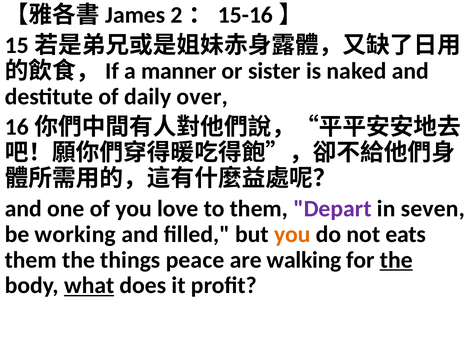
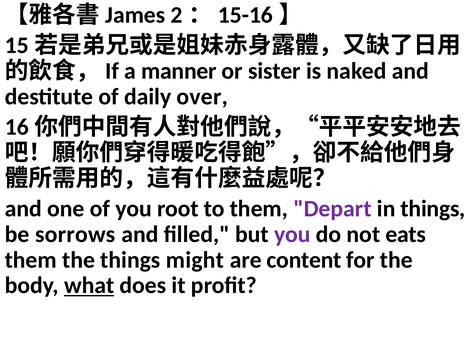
love: love -> root
in seven: seven -> things
working: working -> sorrows
you at (292, 235) colour: orange -> purple
peace: peace -> might
walking: walking -> content
the at (396, 260) underline: present -> none
